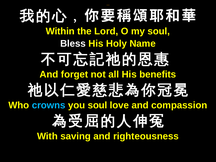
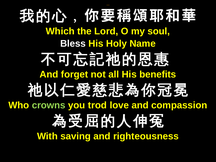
Within: Within -> Which
crowns colour: light blue -> light green
you soul: soul -> trod
